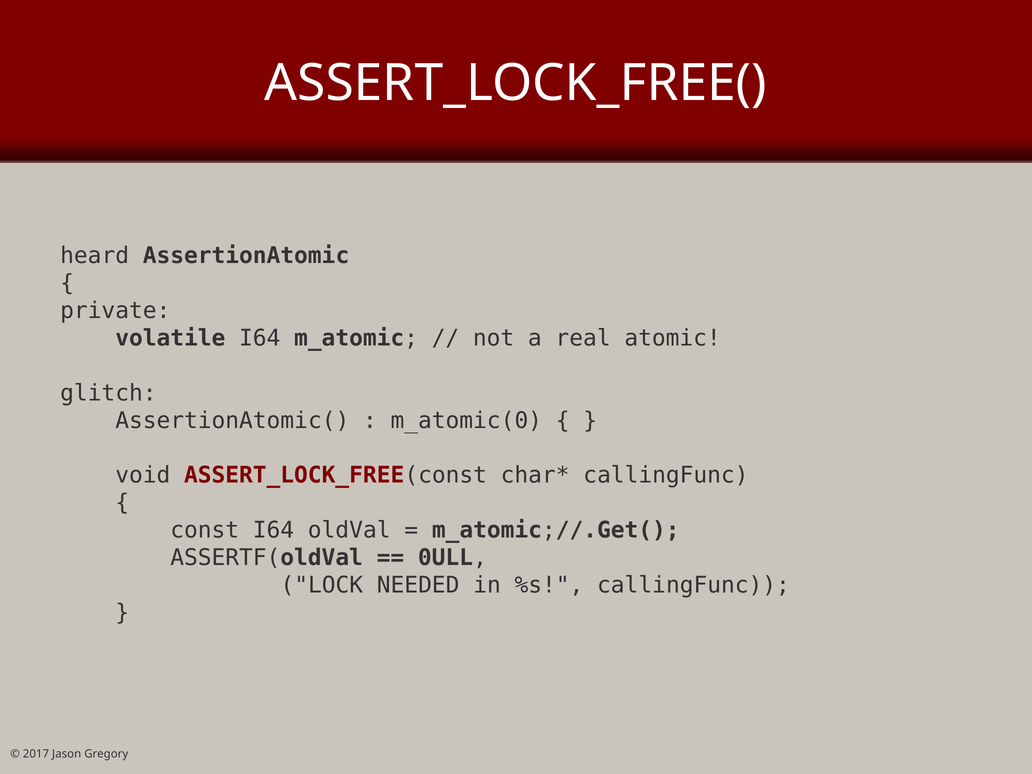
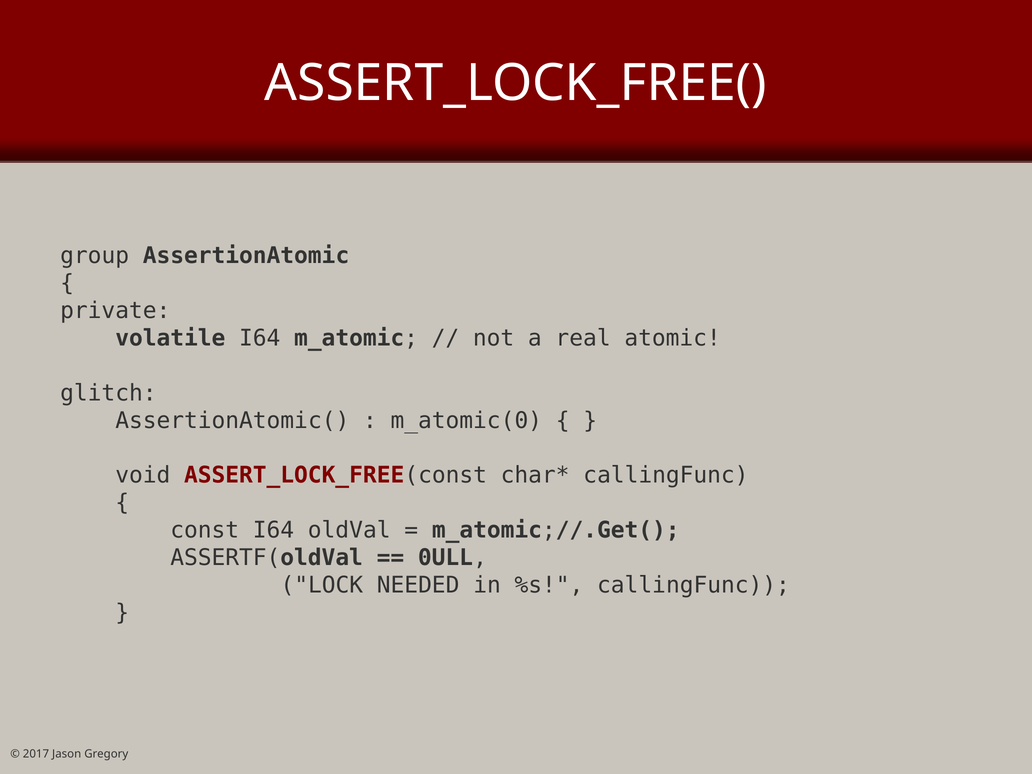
heard: heard -> group
